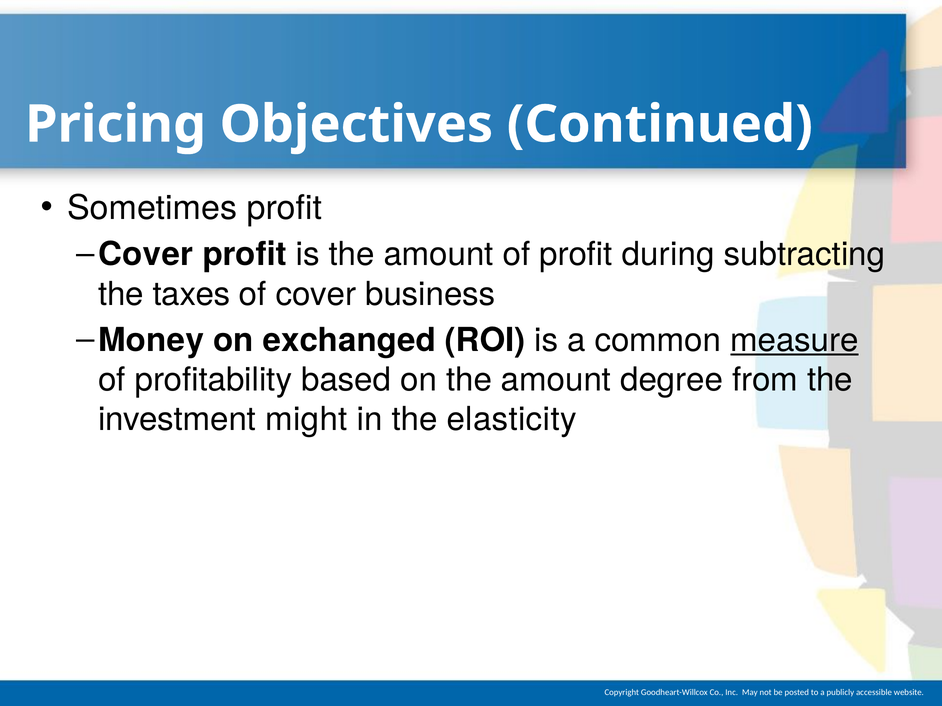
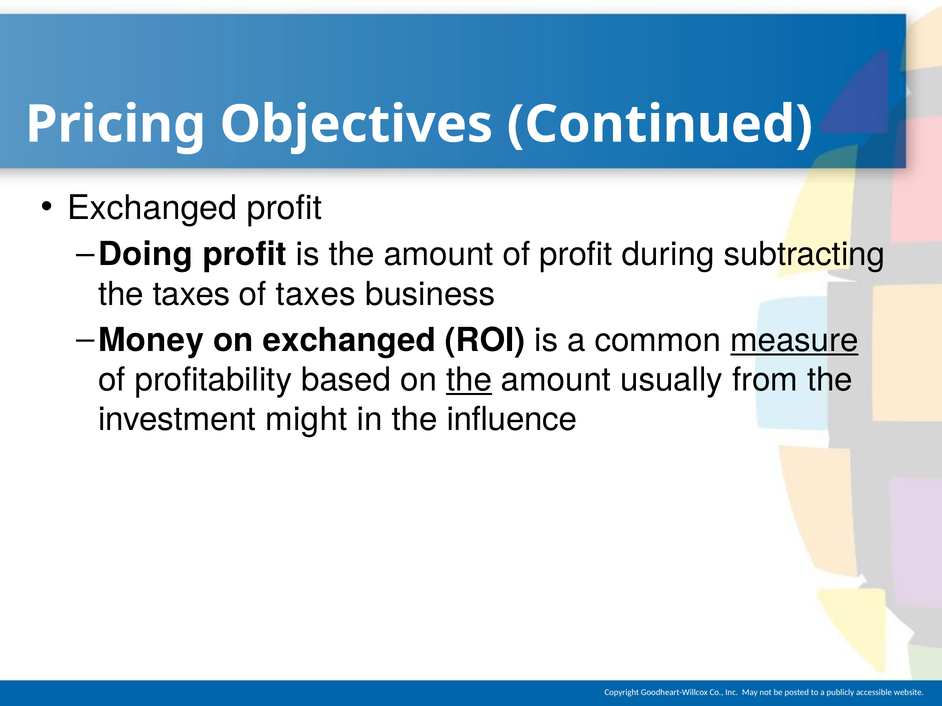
Sometimes at (152, 208): Sometimes -> Exchanged
Cover at (146, 255): Cover -> Doing
of cover: cover -> taxes
the at (469, 380) underline: none -> present
degree: degree -> usually
elasticity: elasticity -> influence
